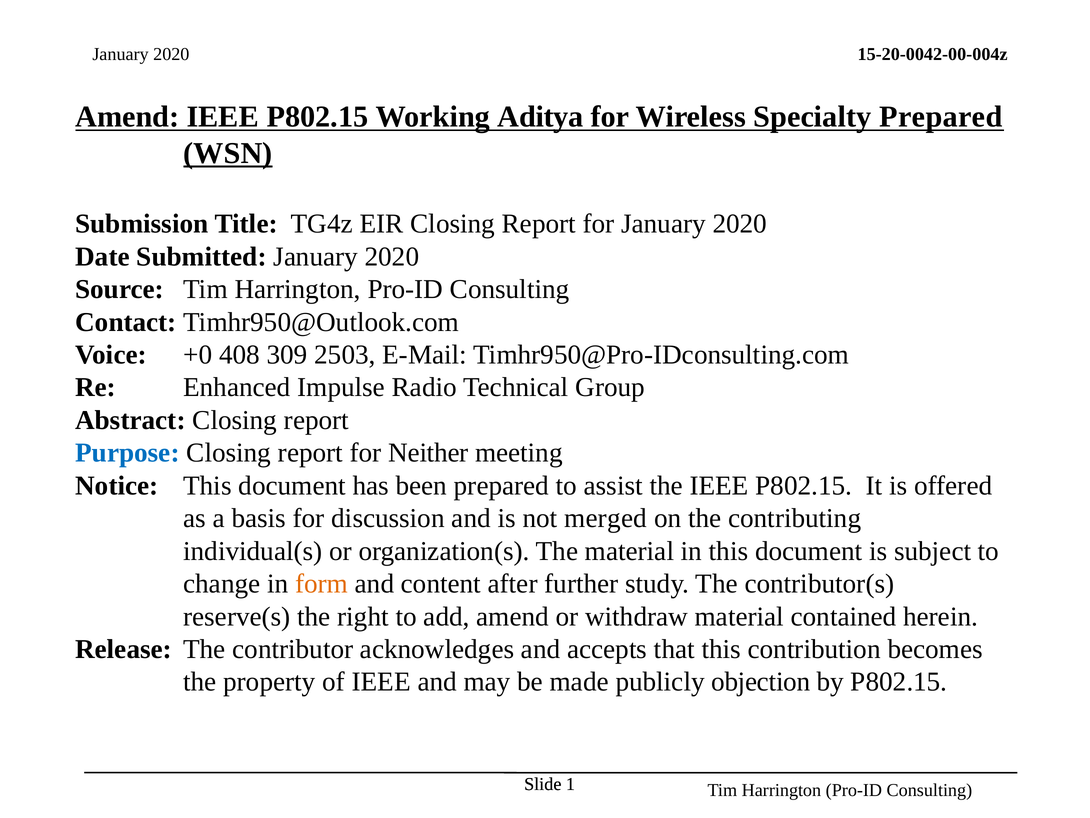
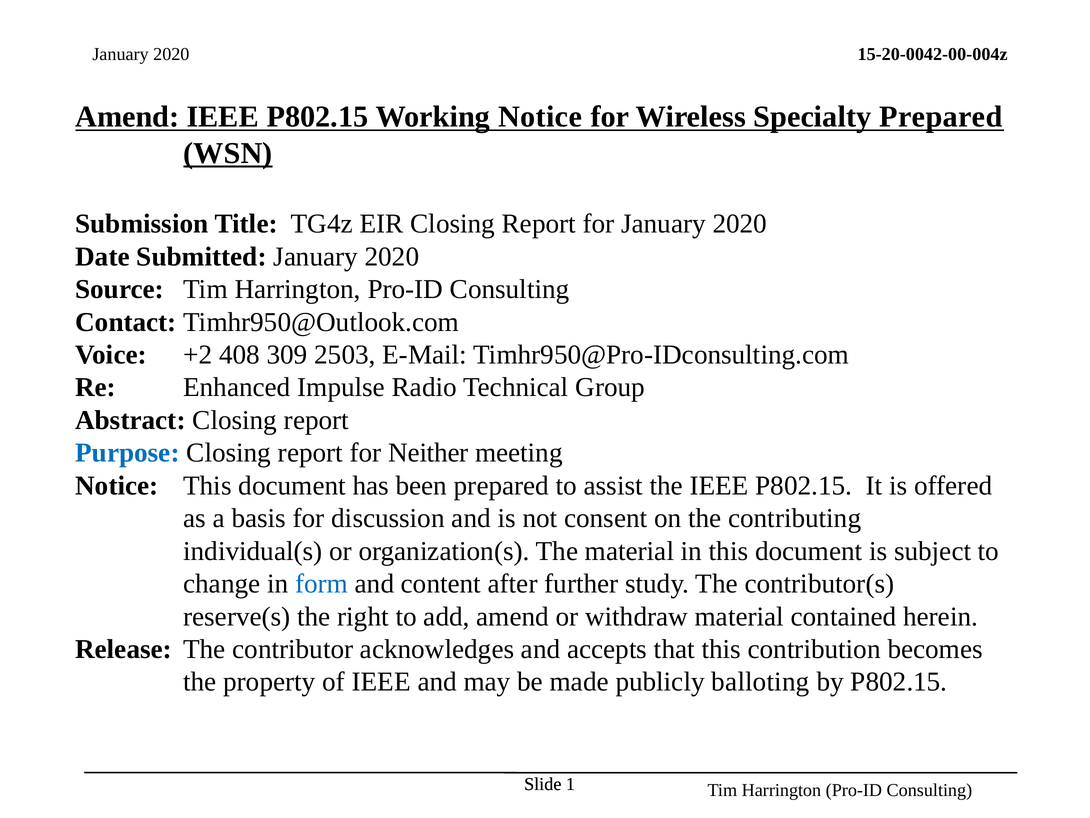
Working Aditya: Aditya -> Notice
+0: +0 -> +2
merged: merged -> consent
form colour: orange -> blue
objection: objection -> balloting
